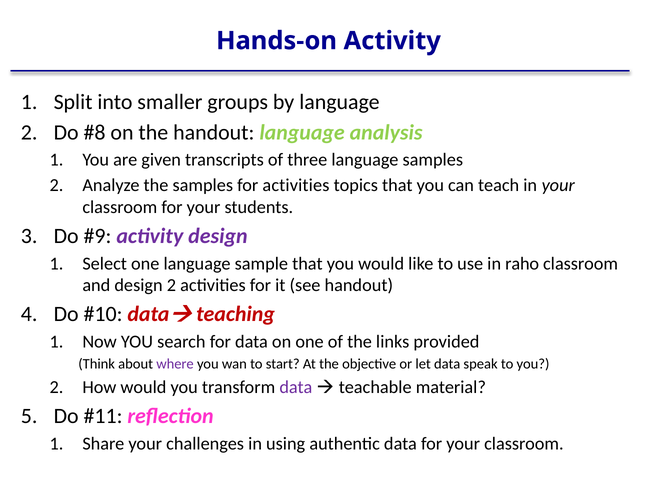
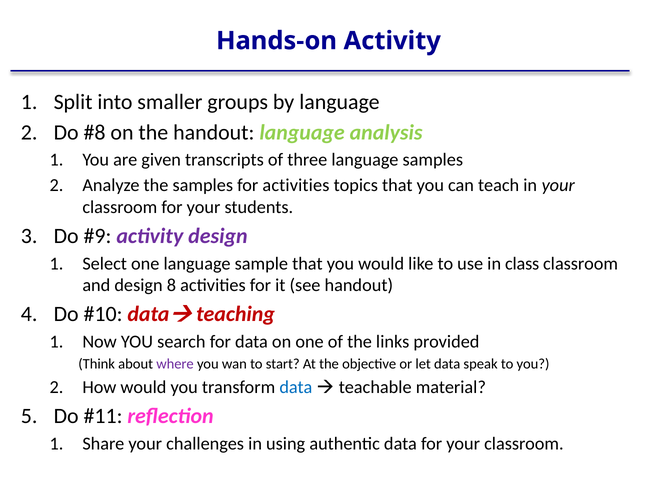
raho: raho -> class
design 2: 2 -> 8
data at (296, 388) colour: purple -> blue
